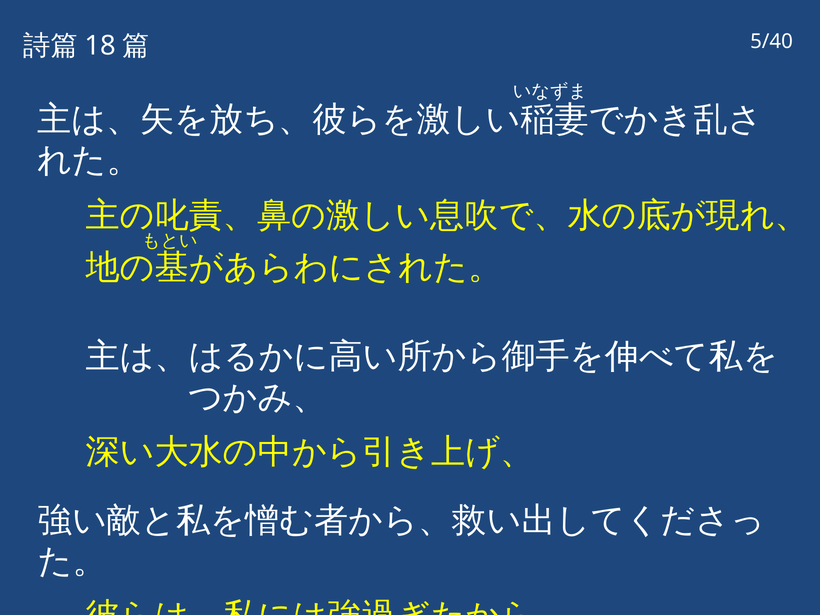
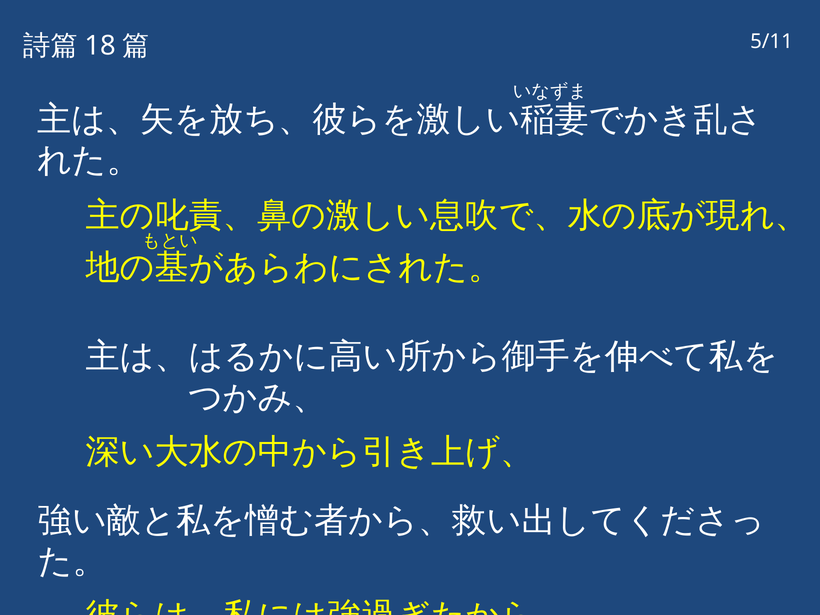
5/40: 5/40 -> 5/11
